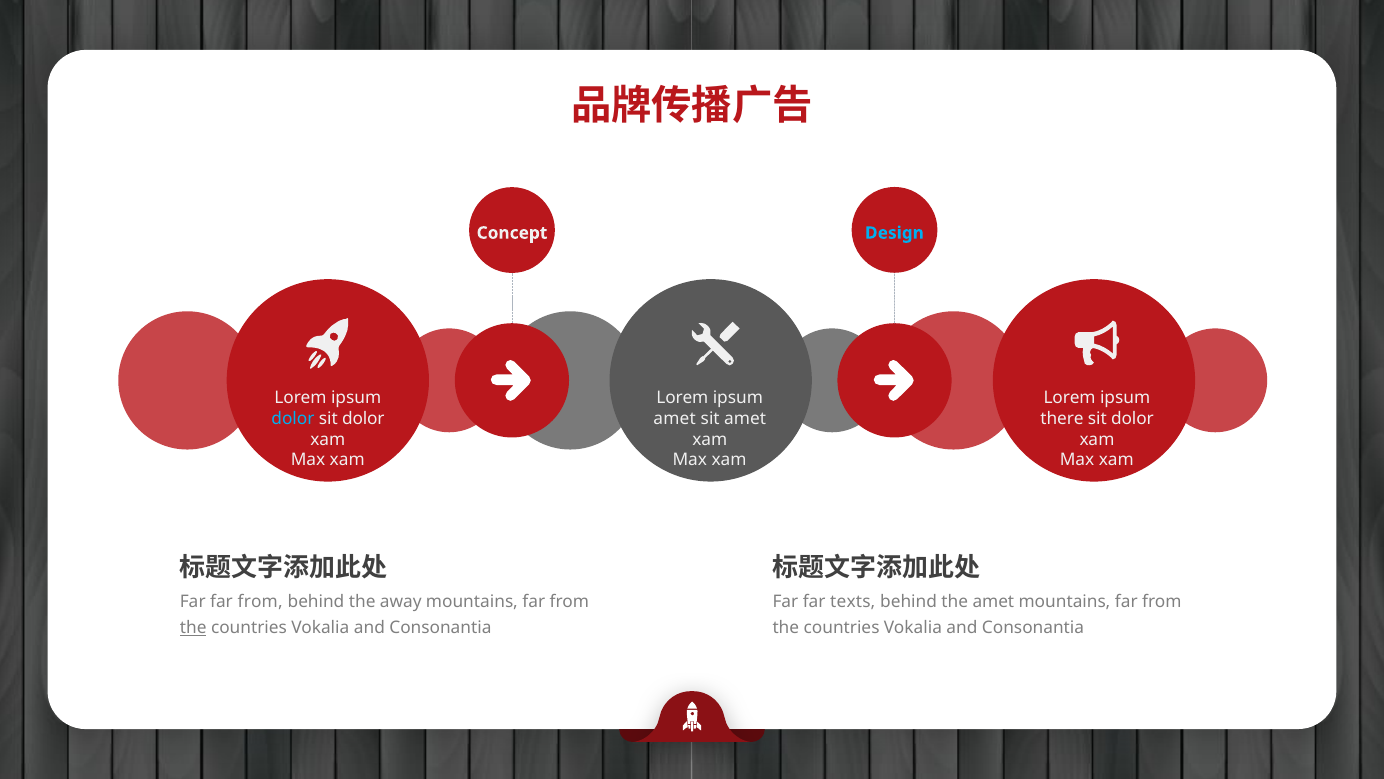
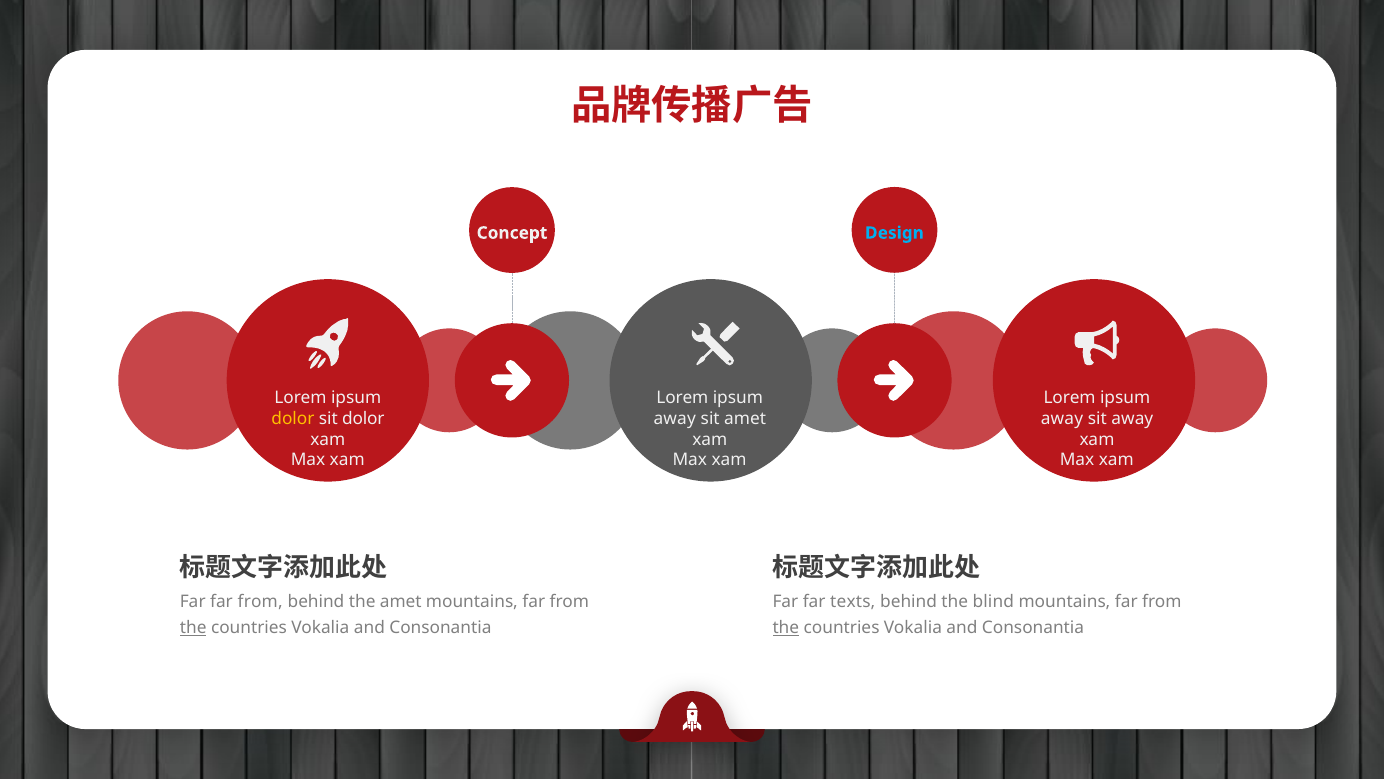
dolor at (293, 418) colour: light blue -> yellow
amet at (675, 418): amet -> away
there at (1062, 418): there -> away
dolor at (1132, 418): dolor -> away
the away: away -> amet
the amet: amet -> blind
the at (786, 628) underline: none -> present
